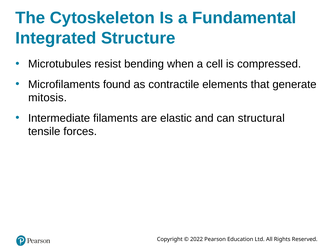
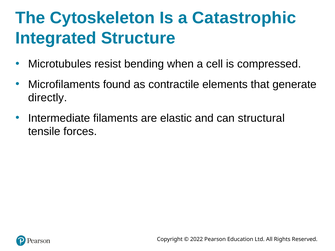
Fundamental: Fundamental -> Catastrophic
mitosis: mitosis -> directly
